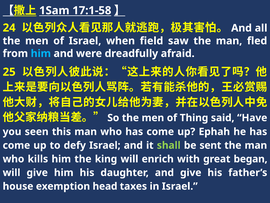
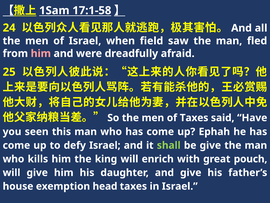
him at (41, 53) colour: light blue -> pink
of Thing: Thing -> Taxes
be sent: sent -> give
began: began -> pouch
